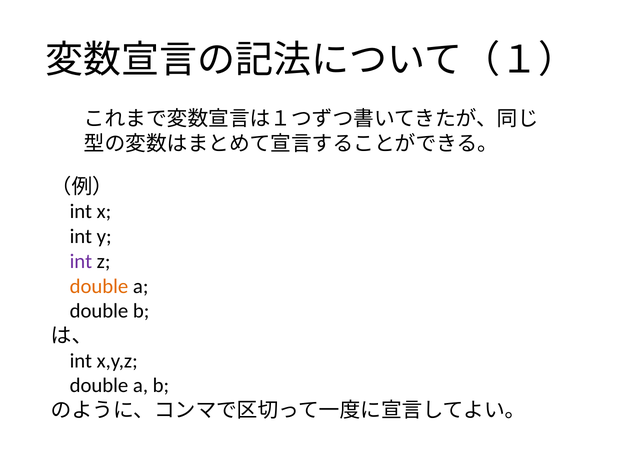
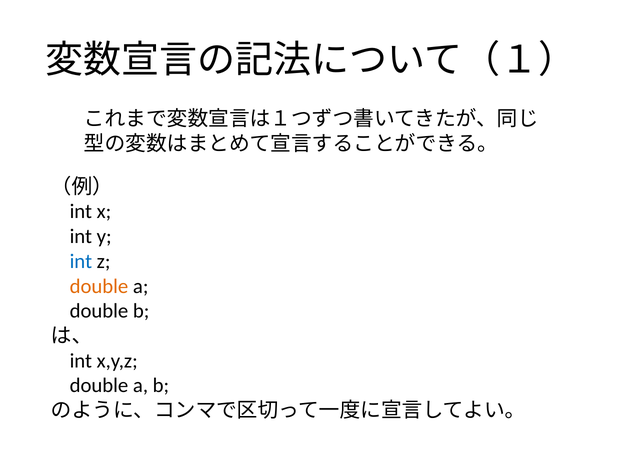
int at (81, 262) colour: purple -> blue
